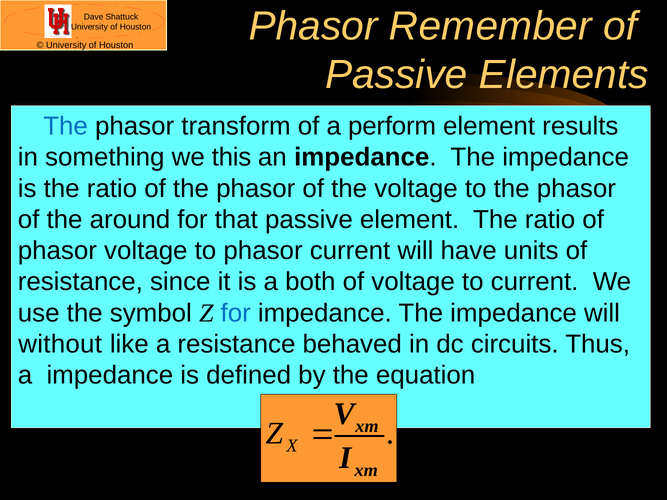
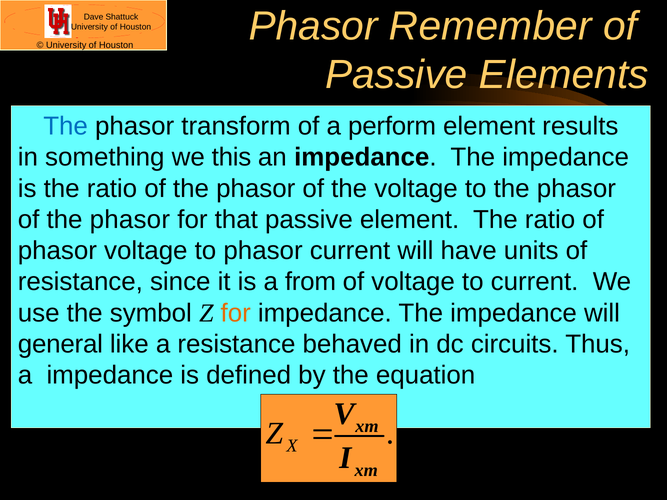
around at (130, 220): around -> phasor
both: both -> from
for at (236, 313) colour: blue -> orange
without: without -> general
